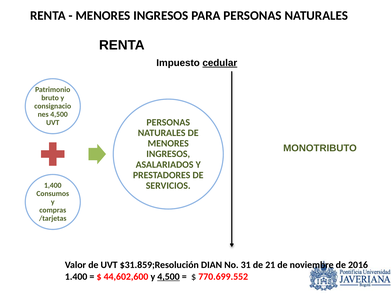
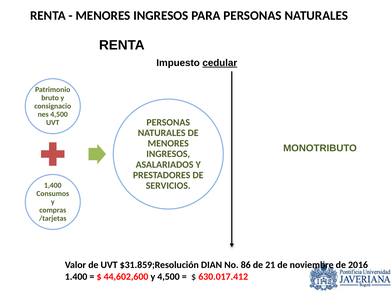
31: 31 -> 86
4,500 at (168, 277) underline: present -> none
770.699.552: 770.699.552 -> 630.017.412
